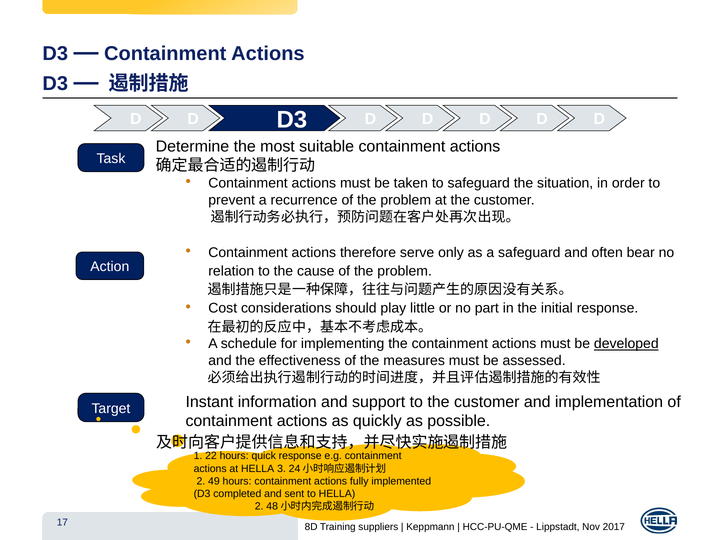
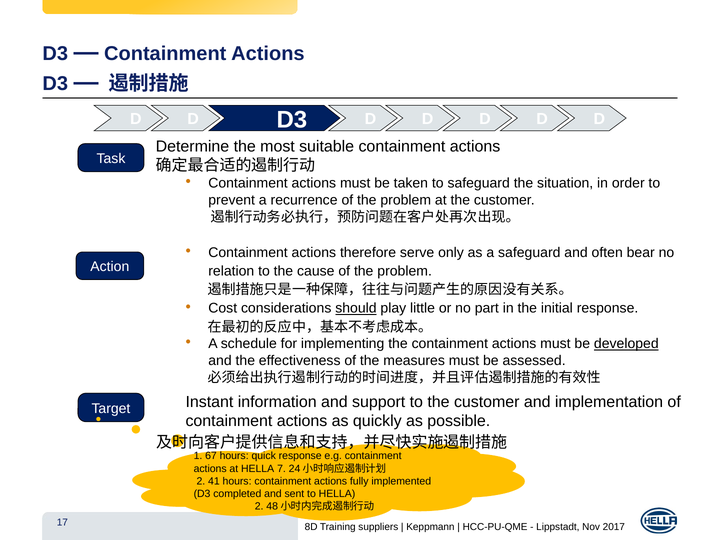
should underline: none -> present
22: 22 -> 67
HELLA 3: 3 -> 7
49: 49 -> 41
